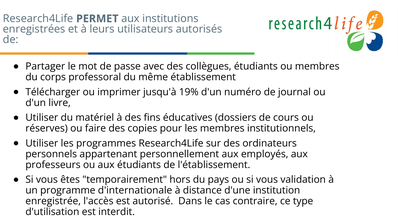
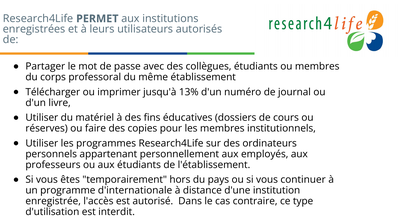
19%: 19% -> 13%
validation: validation -> continuer
